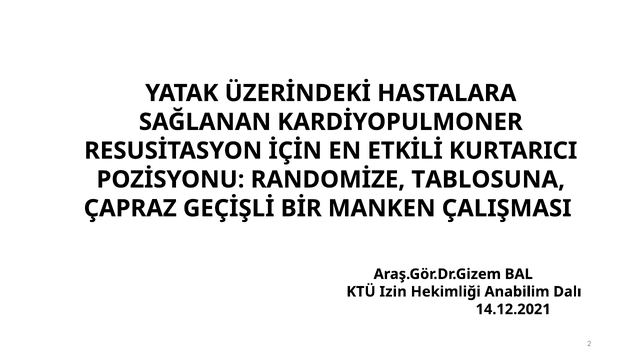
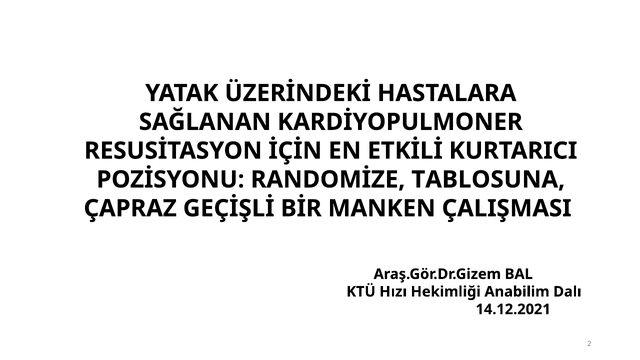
Izin: Izin -> Hızı
